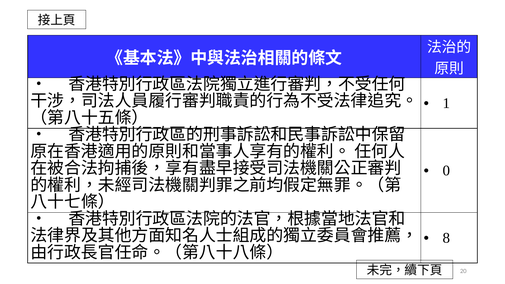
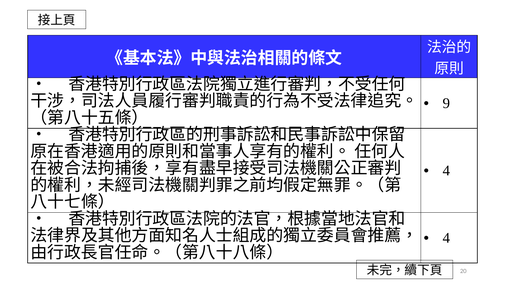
1: 1 -> 9
0 at (446, 171): 0 -> 4
8 at (446, 238): 8 -> 4
